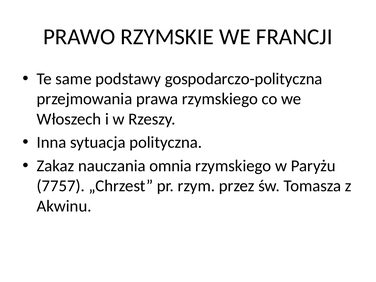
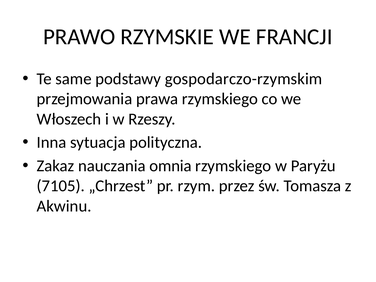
gospodarczo-polityczna: gospodarczo-polityczna -> gospodarczo-rzymskim
7757: 7757 -> 7105
